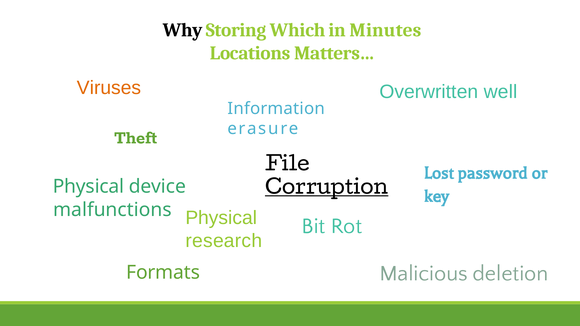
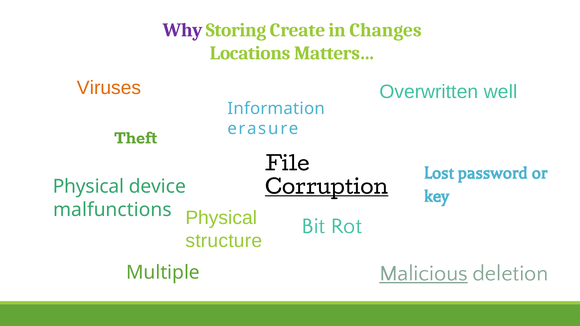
Why colour: black -> purple
Which: Which -> Create
Minutes: Minutes -> Changes
research: research -> structure
Malicious underline: none -> present
Formats: Formats -> Multiple
